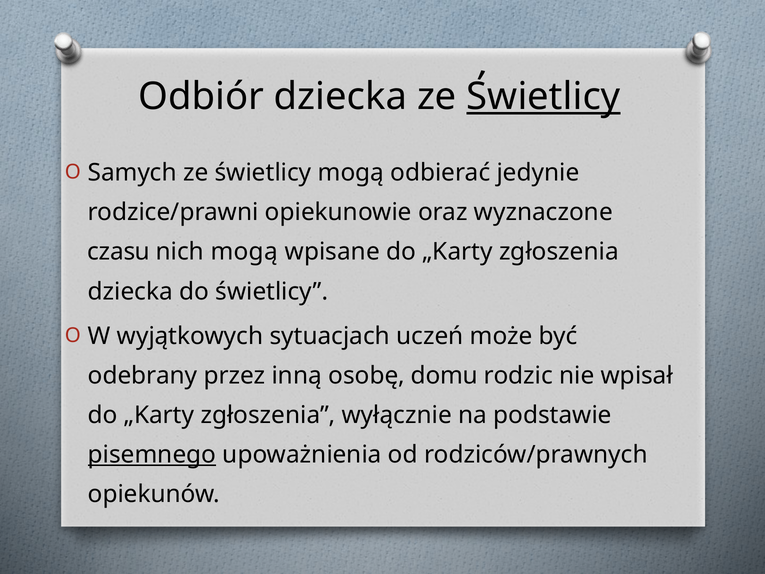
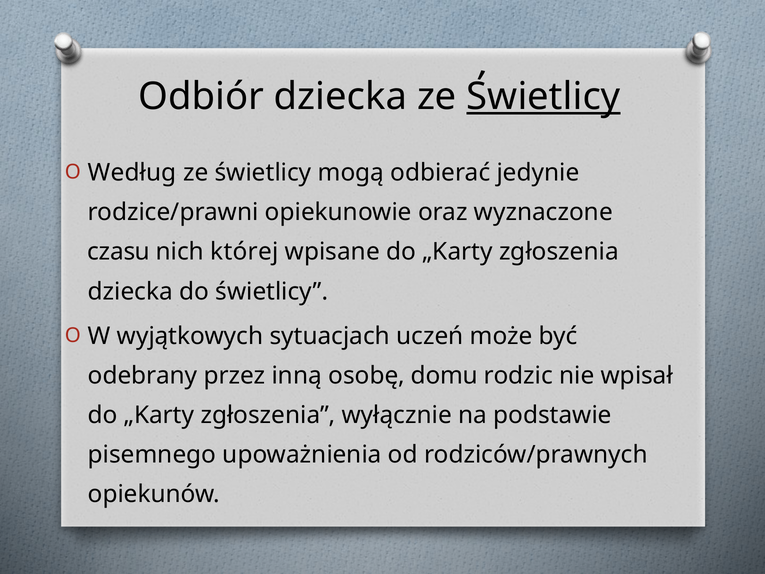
Samych: Samych -> Według
nich mogą: mogą -> której
pisemnego underline: present -> none
